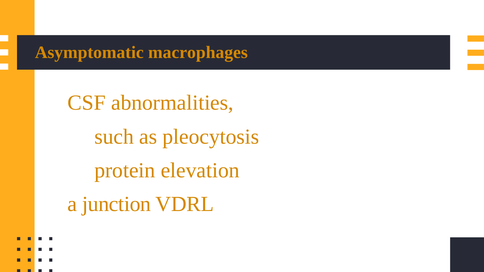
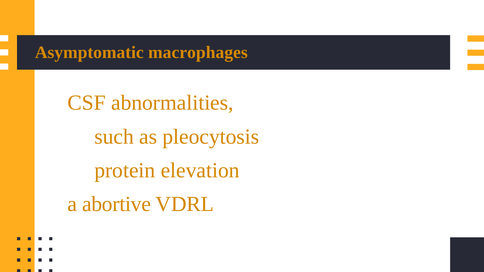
junction: junction -> abortive
